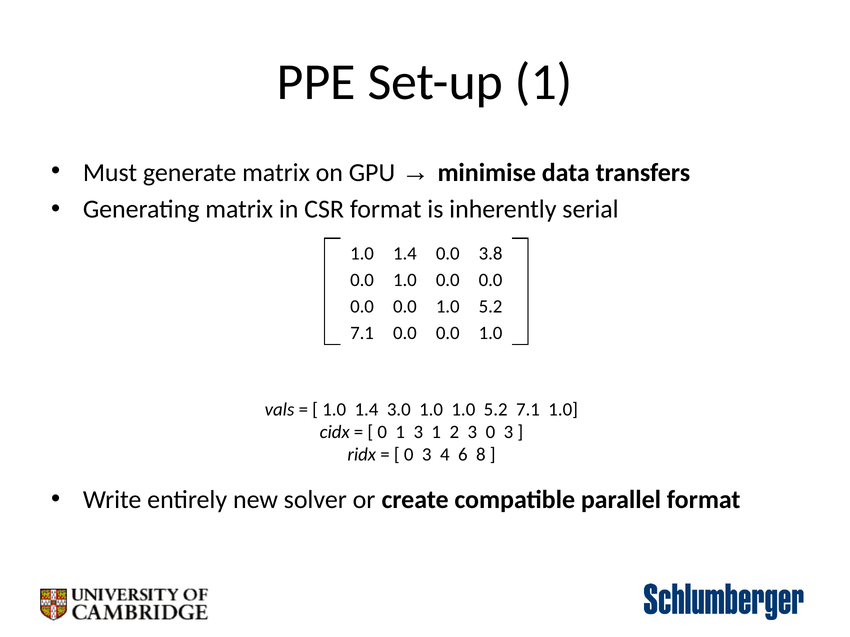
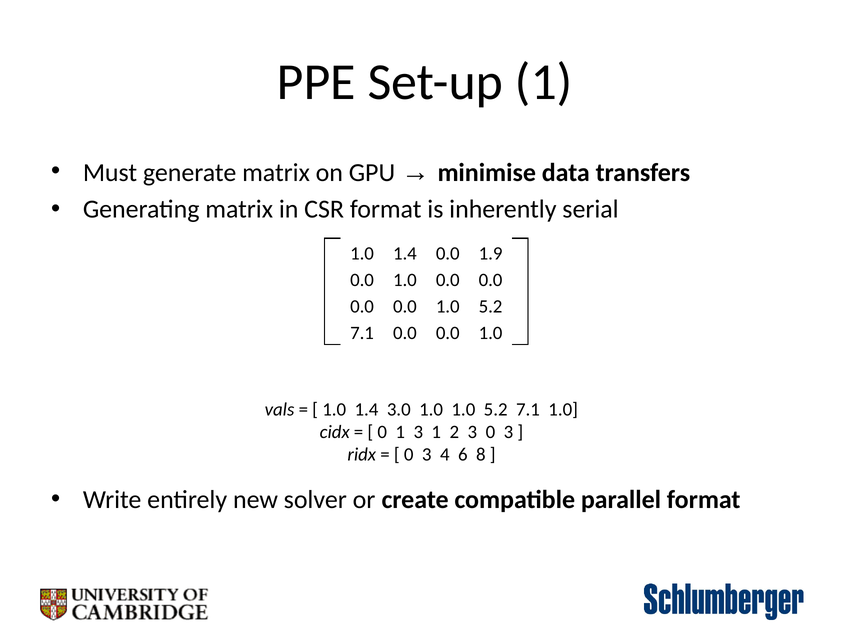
3.8: 3.8 -> 1.9
